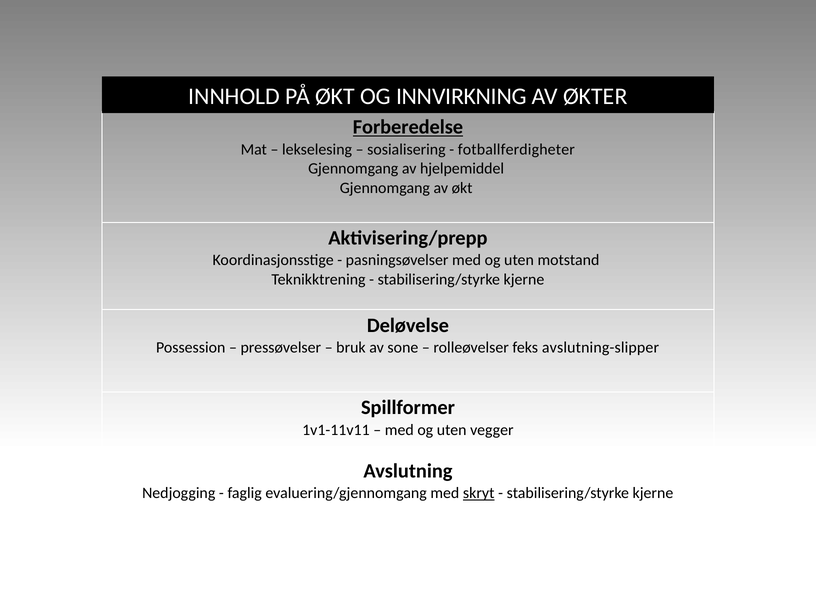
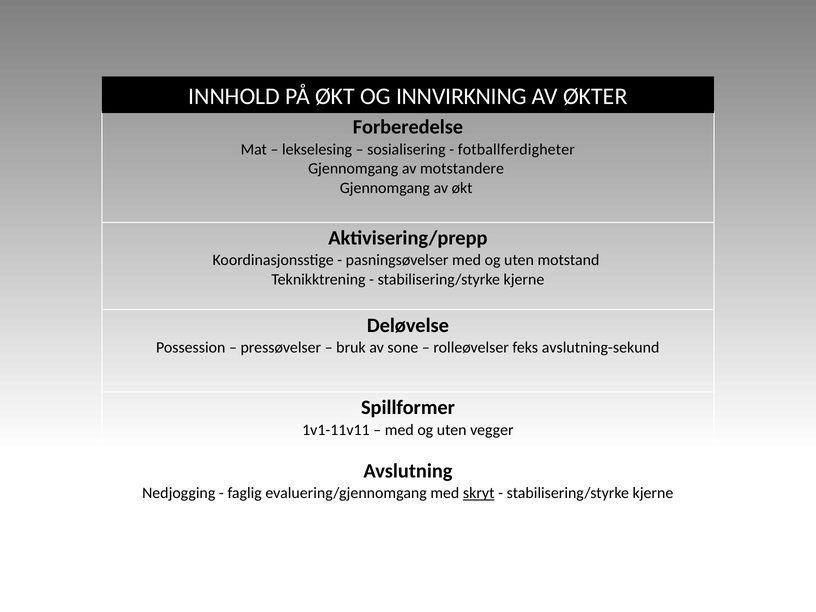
Forberedelse underline: present -> none
hjelpemiddel: hjelpemiddel -> motstandere
avslutning-slipper: avslutning-slipper -> avslutning-sekund
